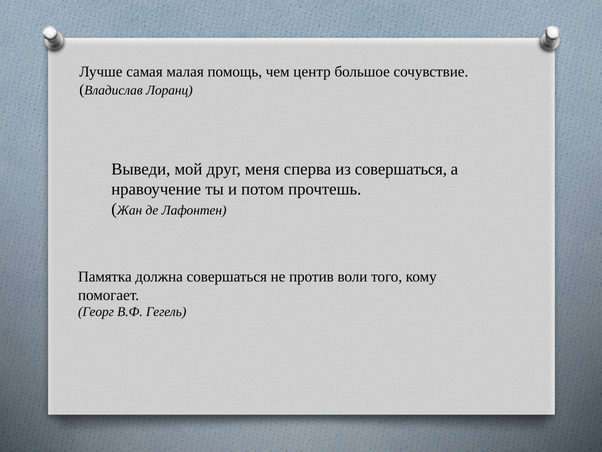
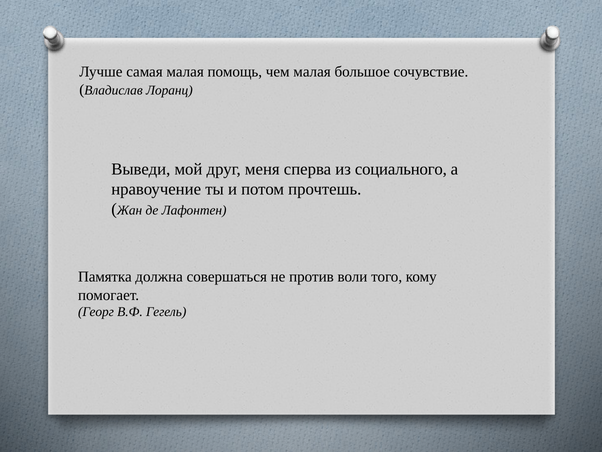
чем центр: центр -> малая
из совершаться: совершаться -> социального
